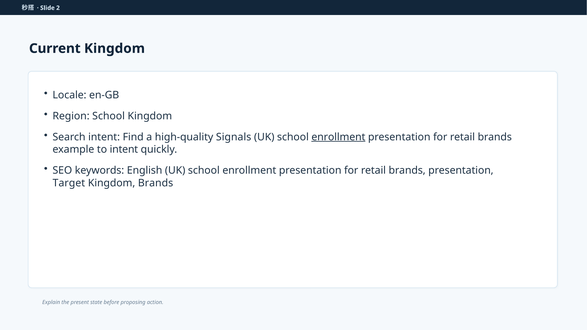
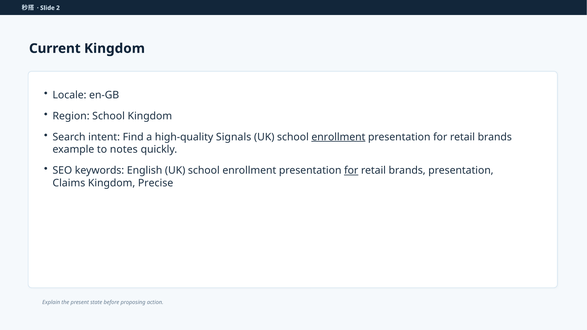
to intent: intent -> notes
for at (351, 171) underline: none -> present
Target: Target -> Claims
Kingdom Brands: Brands -> Precise
